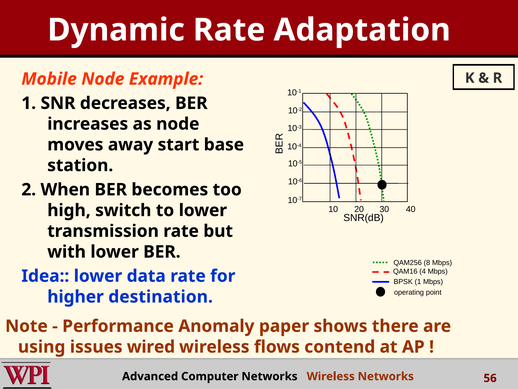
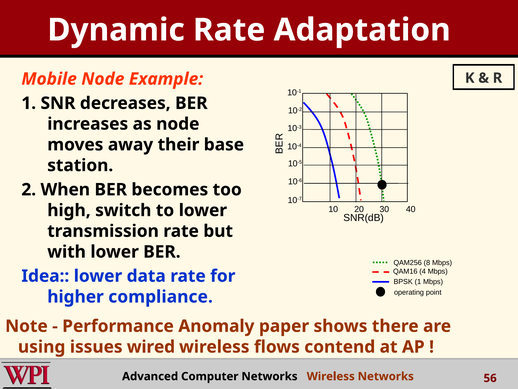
start: start -> their
destination: destination -> compliance
